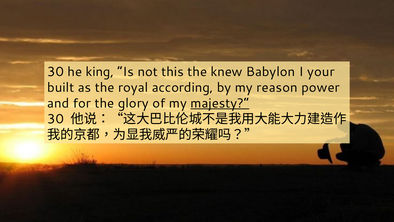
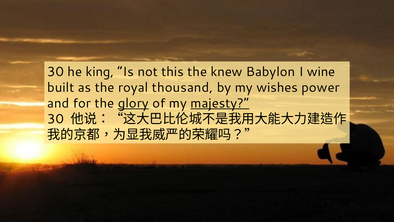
your: your -> wine
according: according -> thousand
reason: reason -> wishes
glory underline: none -> present
